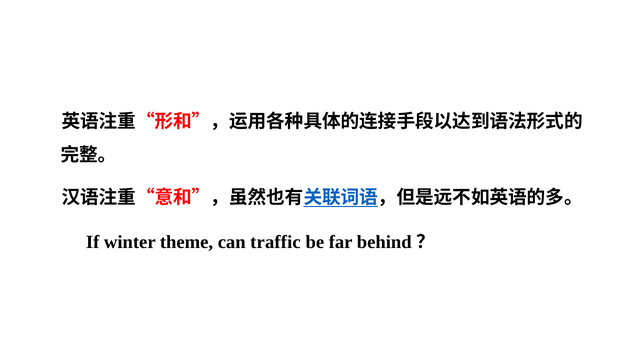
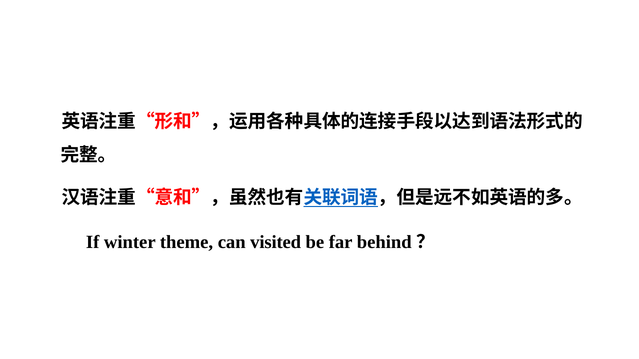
traffic: traffic -> visited
